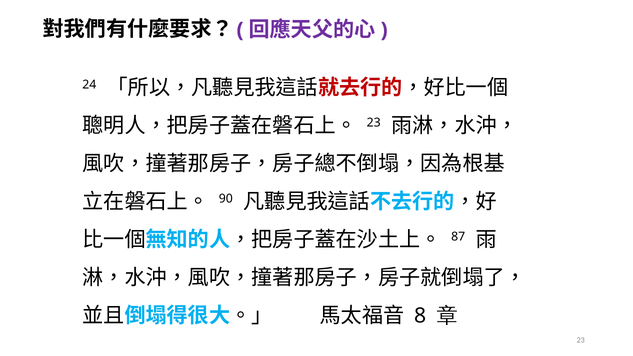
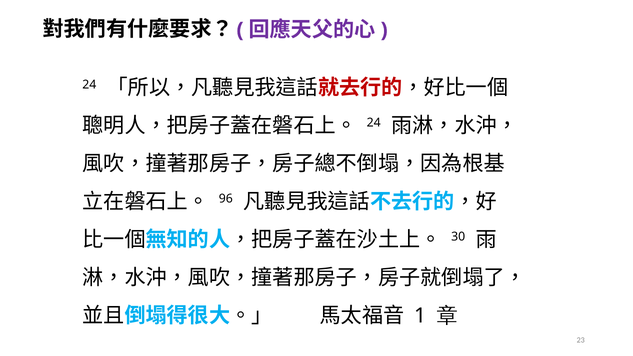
23 at (374, 123): 23 -> 24
90: 90 -> 96
87: 87 -> 30
8: 8 -> 1
